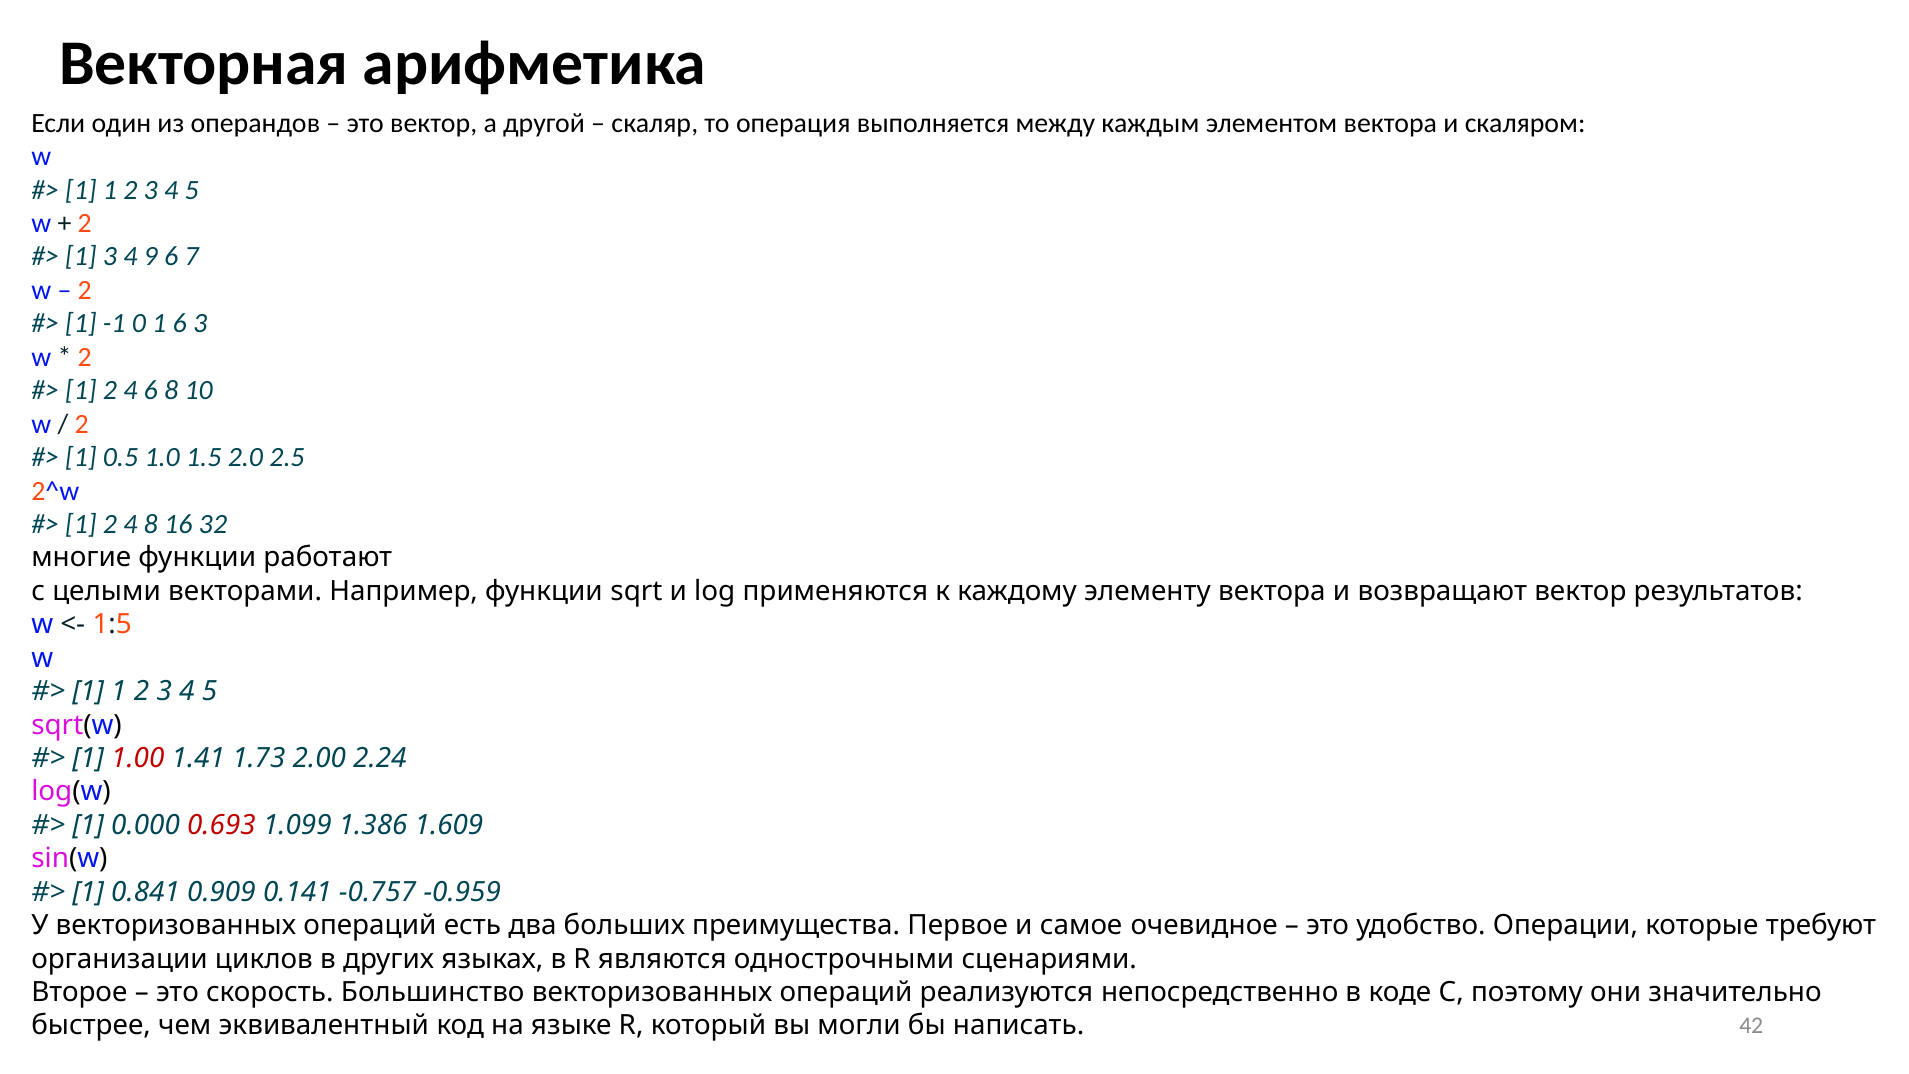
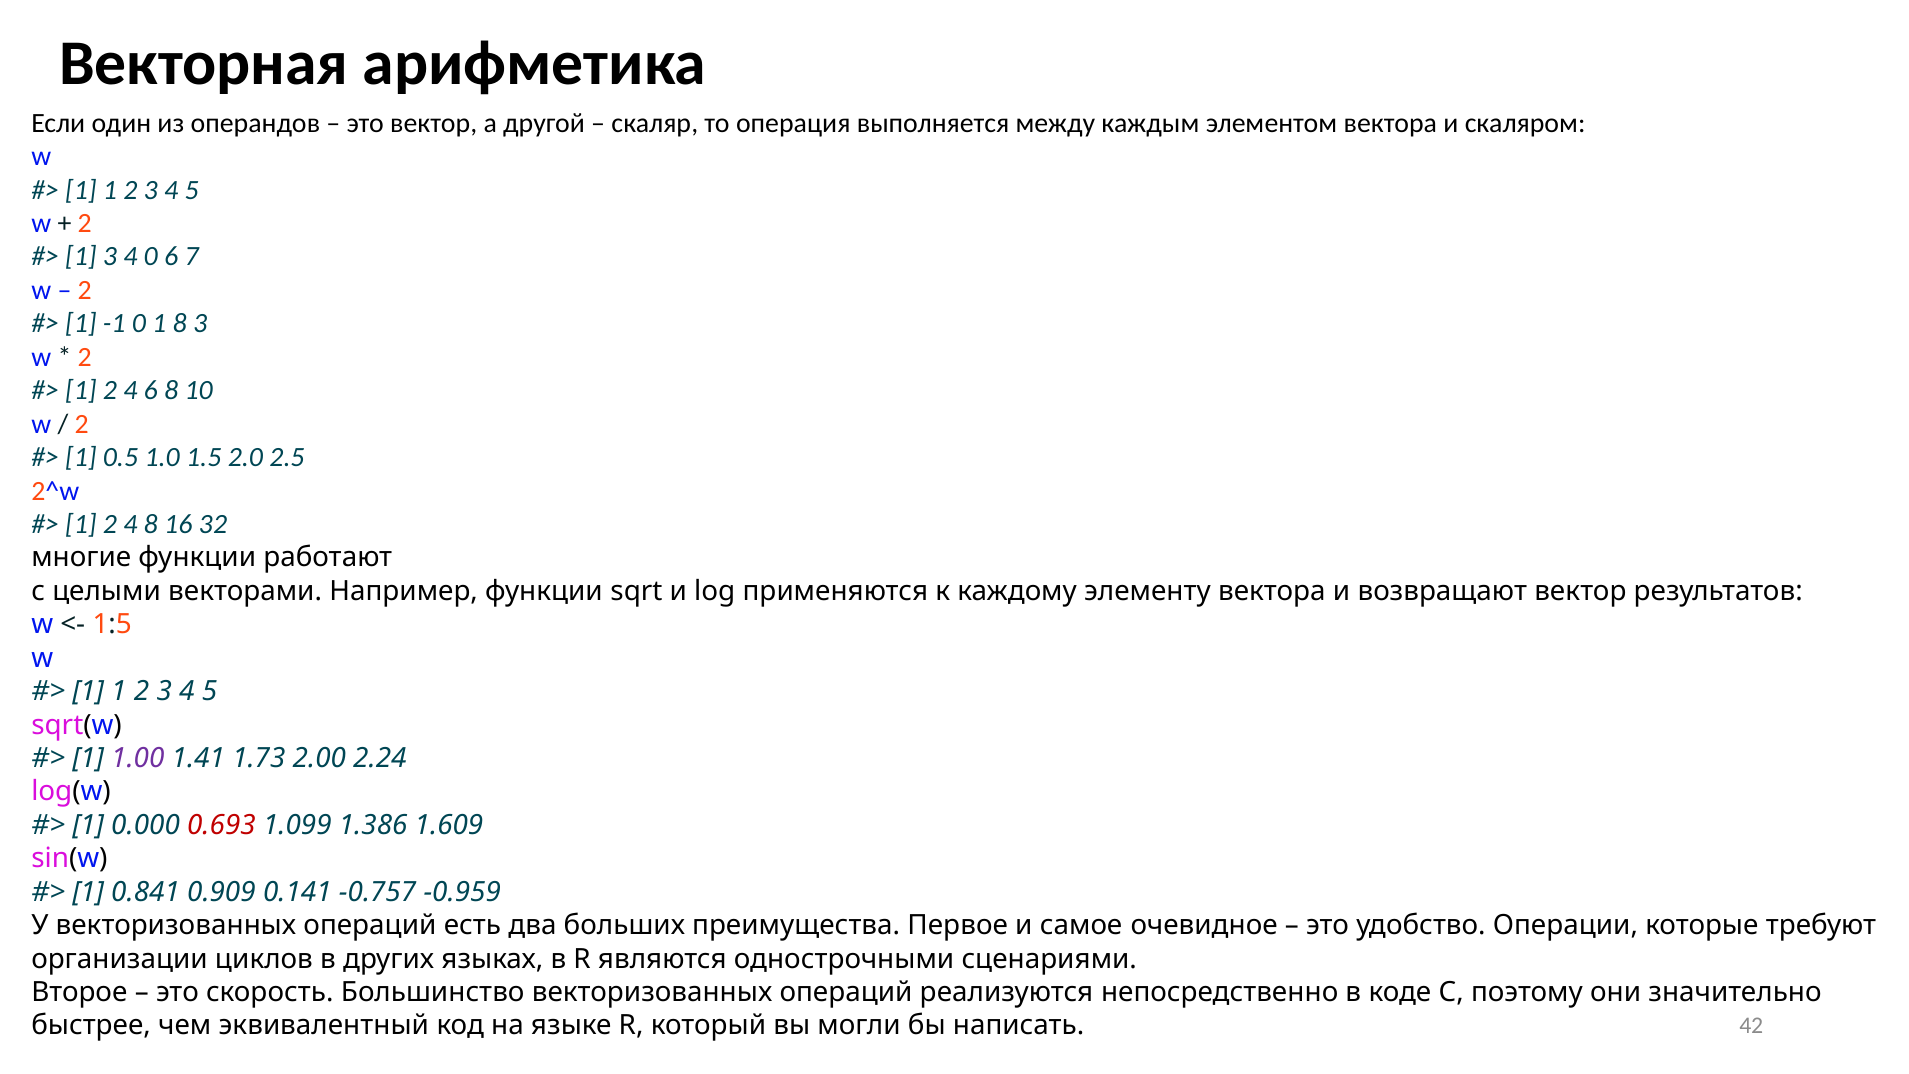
4 9: 9 -> 0
1 6: 6 -> 8
1.00 colour: red -> purple
